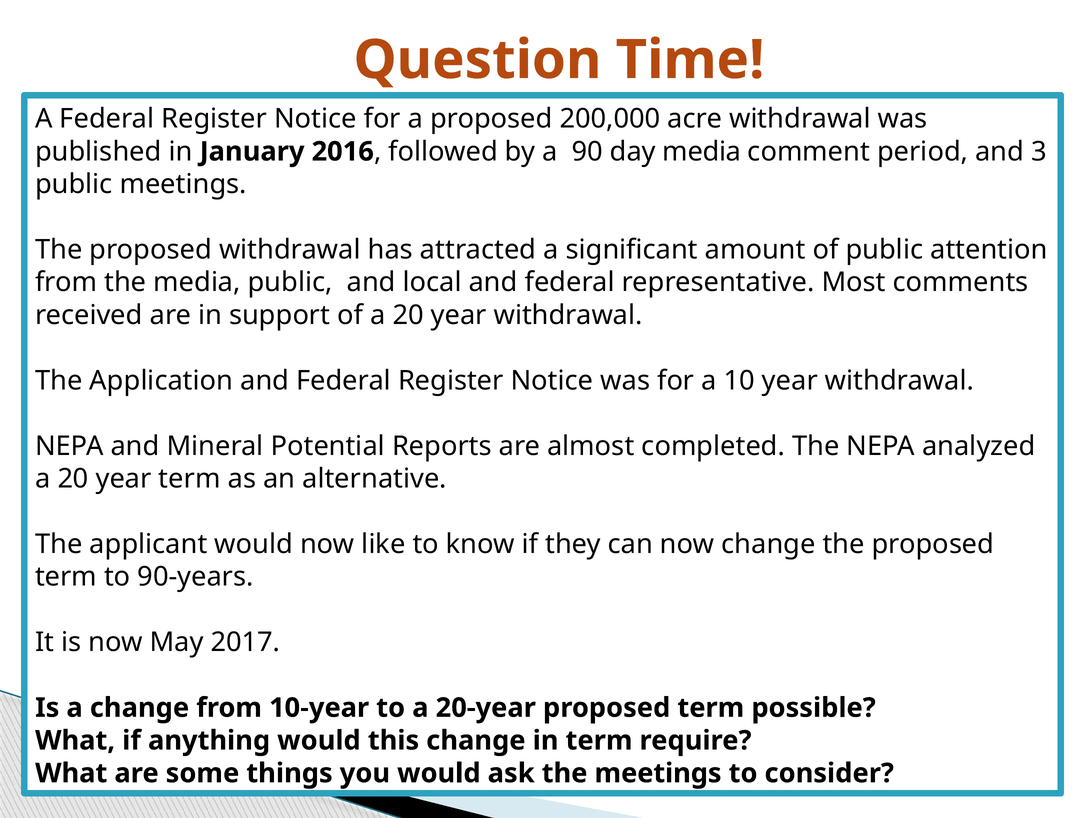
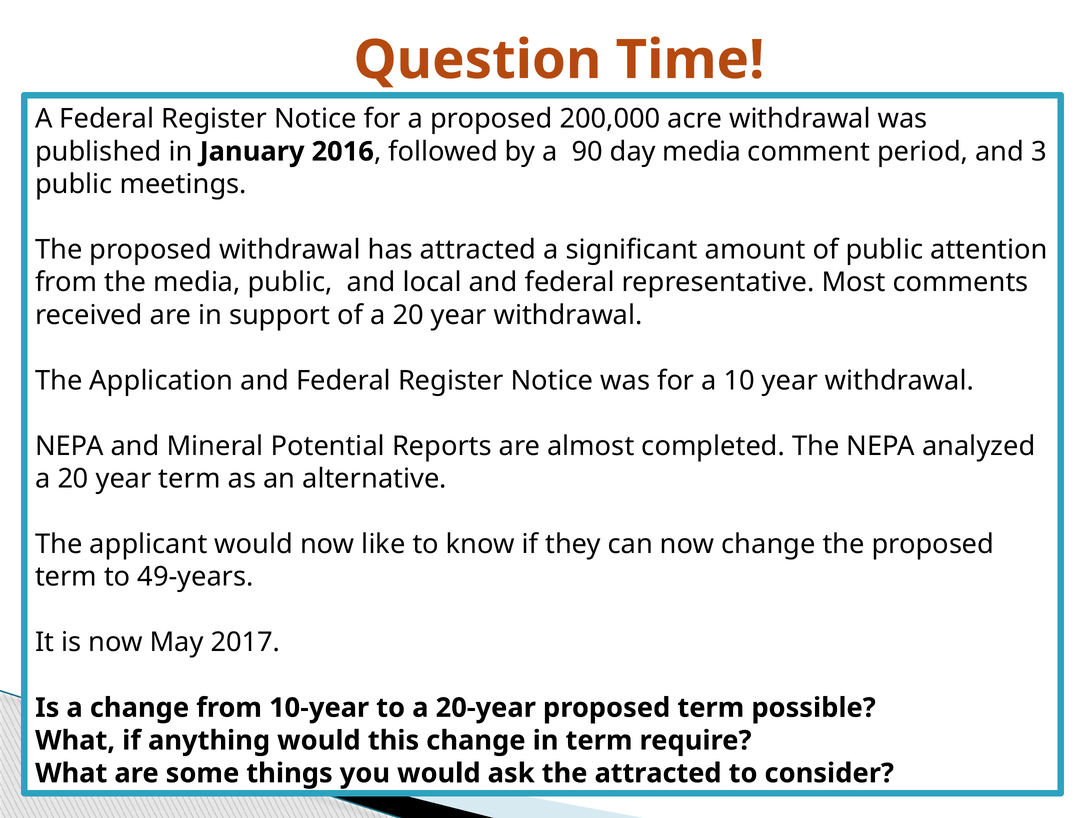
90-years: 90-years -> 49-years
the meetings: meetings -> attracted
